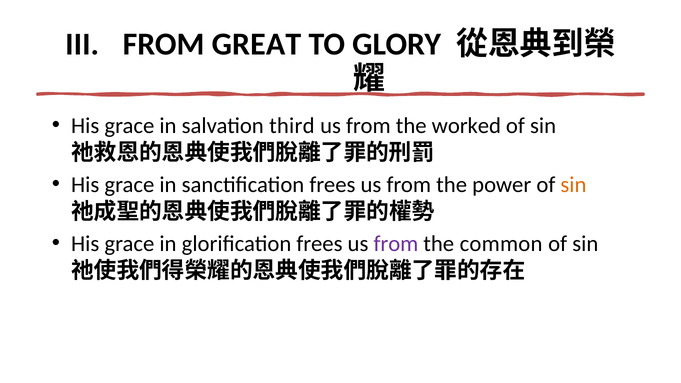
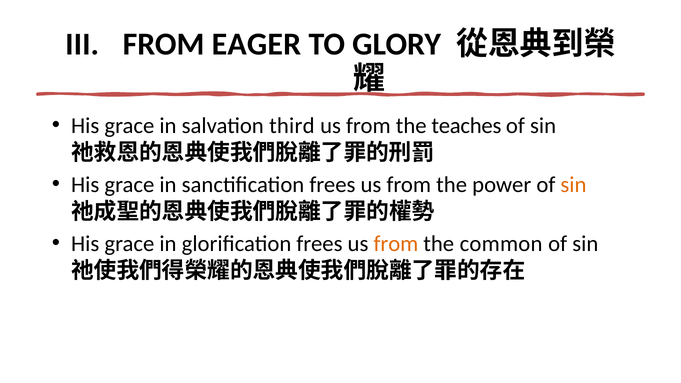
GREAT: GREAT -> EAGER
worked: worked -> teaches
from at (396, 244) colour: purple -> orange
